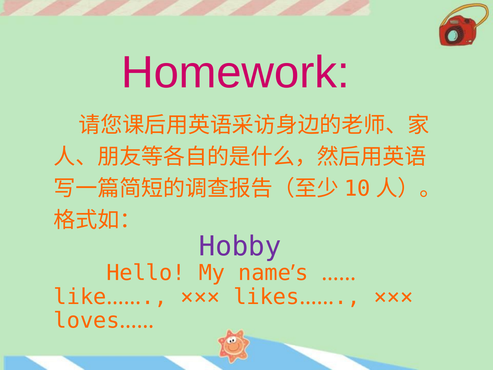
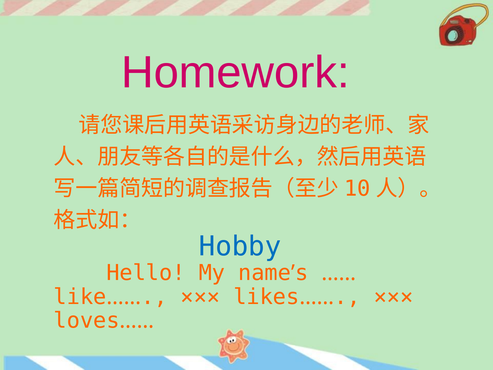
Hobby colour: purple -> blue
